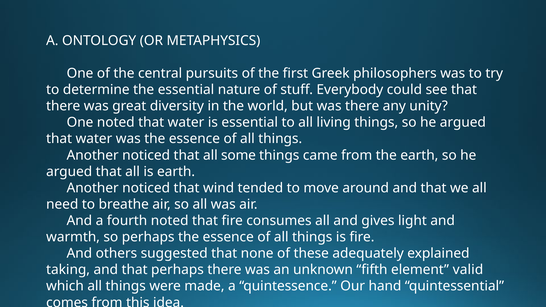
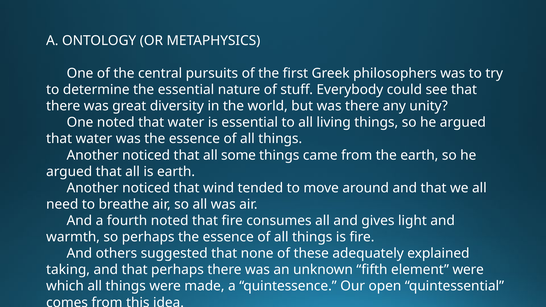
element valid: valid -> were
hand: hand -> open
